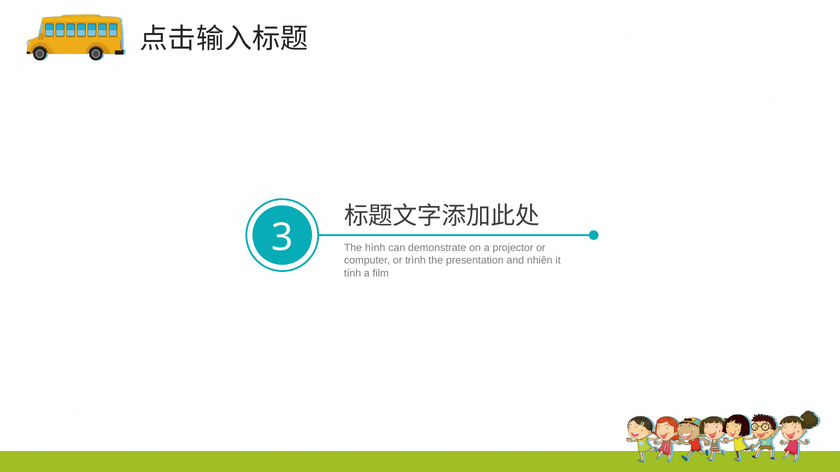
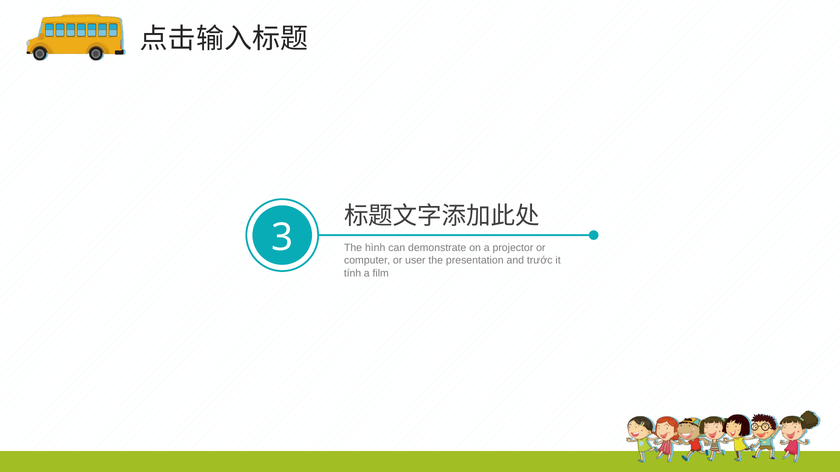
trình: trình -> user
nhiên: nhiên -> trước
